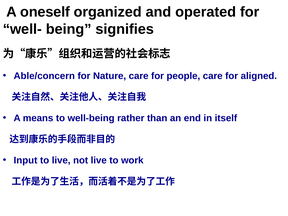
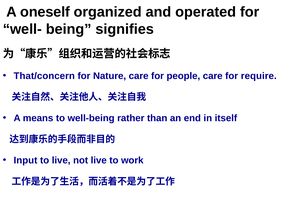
Able/concern: Able/concern -> That/concern
aligned: aligned -> require
